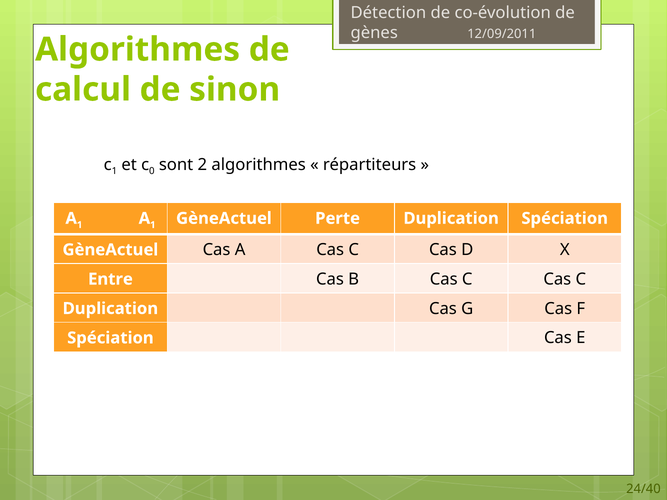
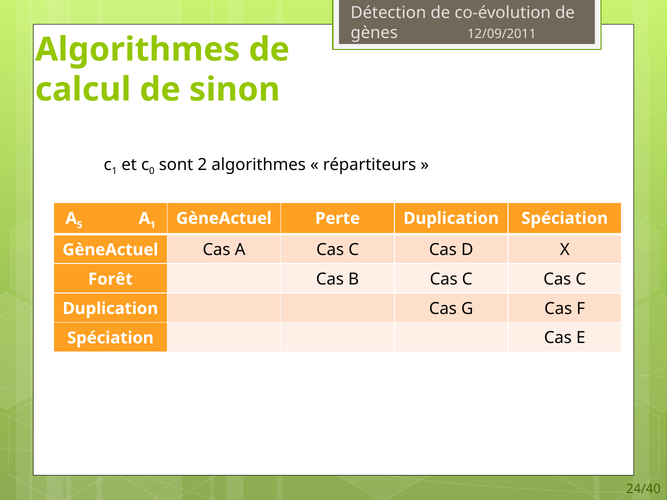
1 at (80, 225): 1 -> 5
Entre: Entre -> Forêt
